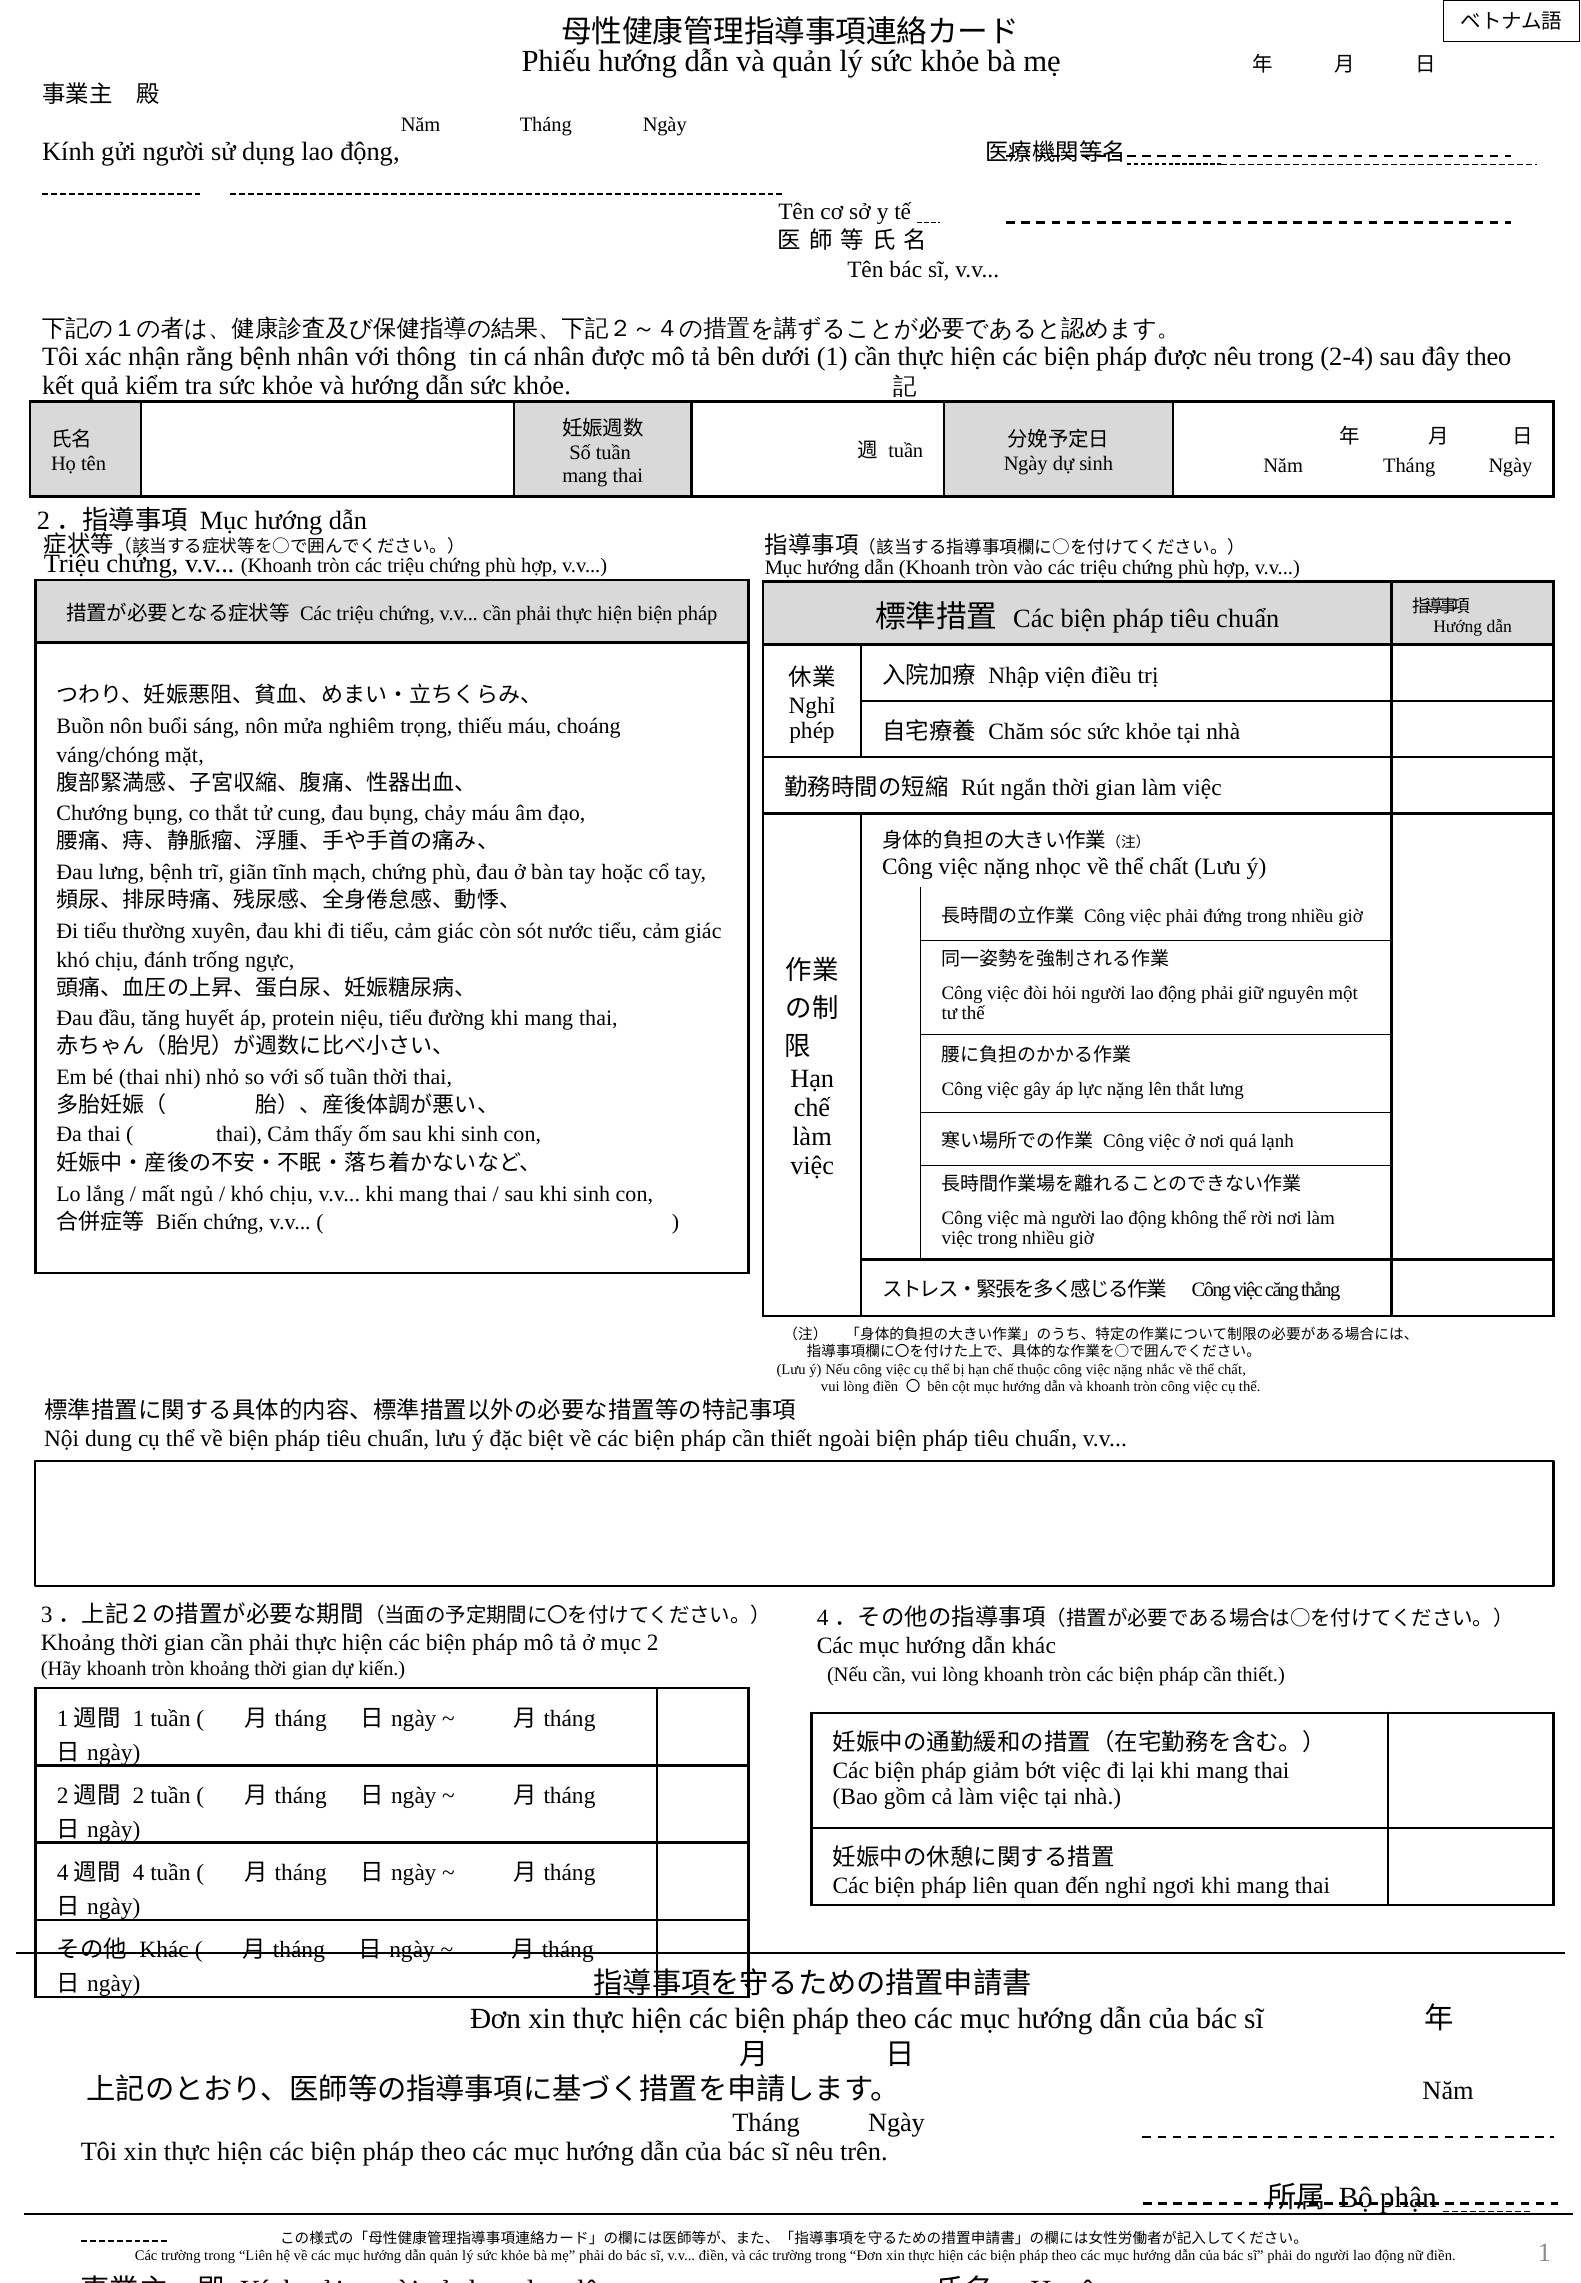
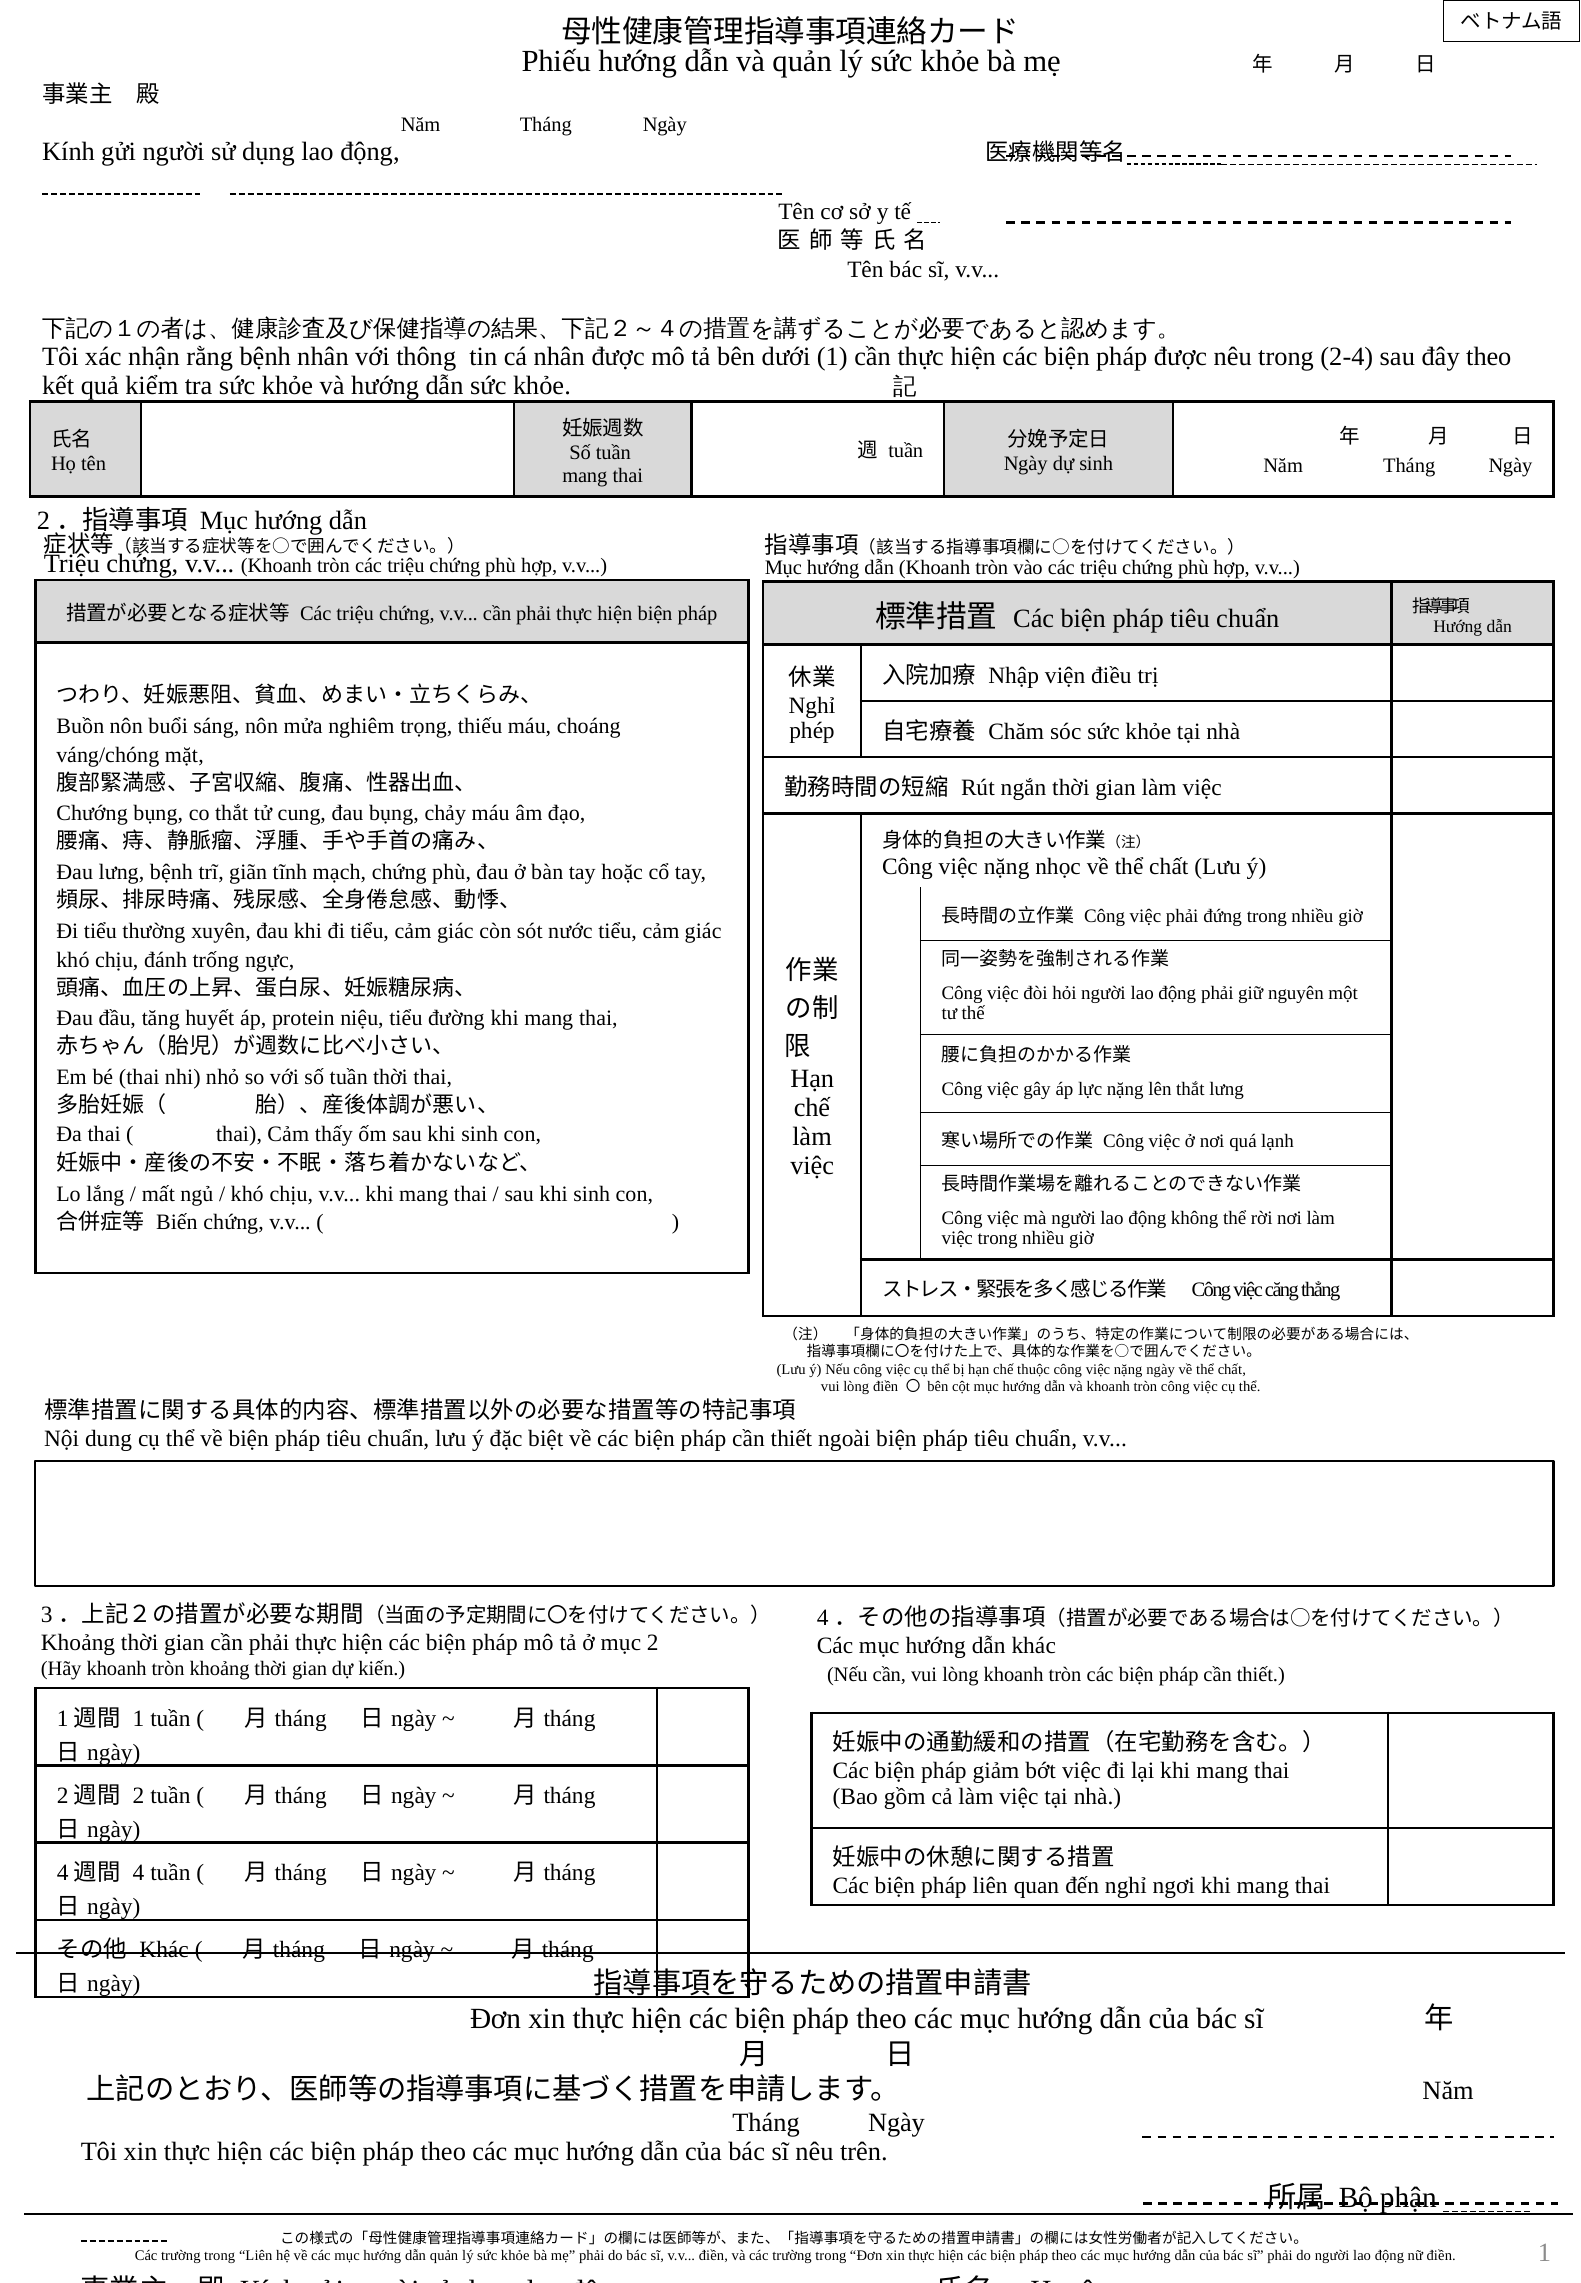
nặng nhắc: nhắc -> ngày
